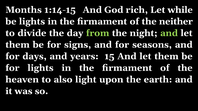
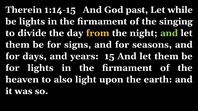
Months: Months -> Therein
rich: rich -> past
neither: neither -> singing
from colour: light green -> yellow
